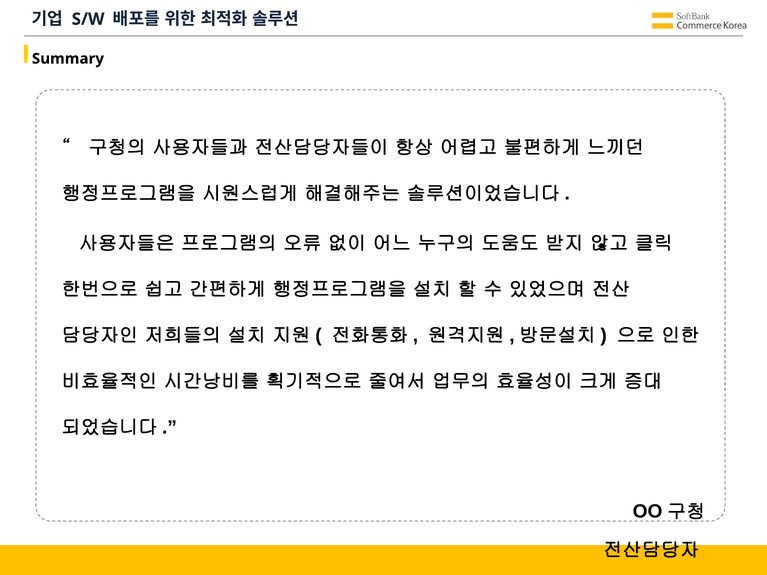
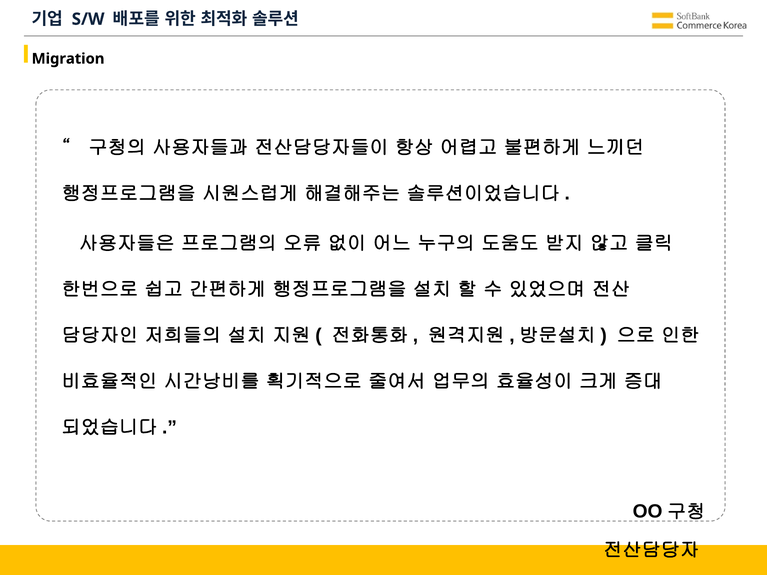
Summary: Summary -> Migration
